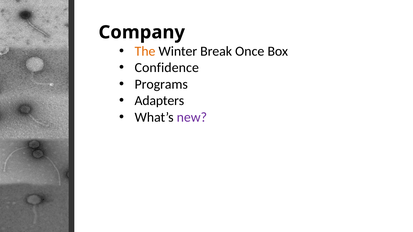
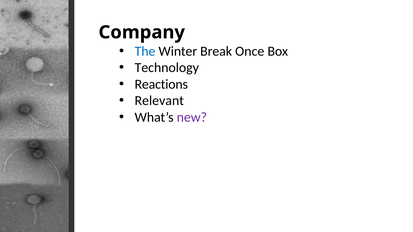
The colour: orange -> blue
Confidence: Confidence -> Technology
Programs: Programs -> Reactions
Adapters: Adapters -> Relevant
